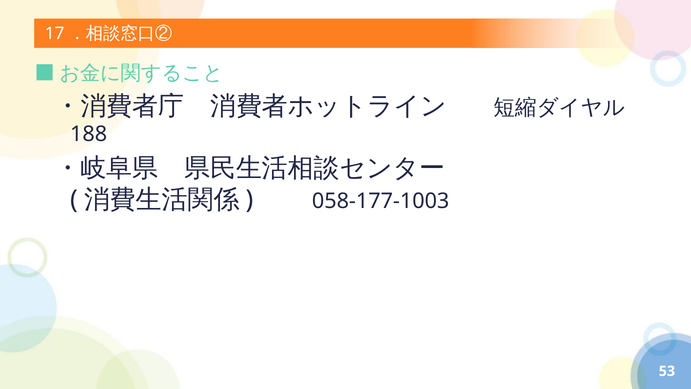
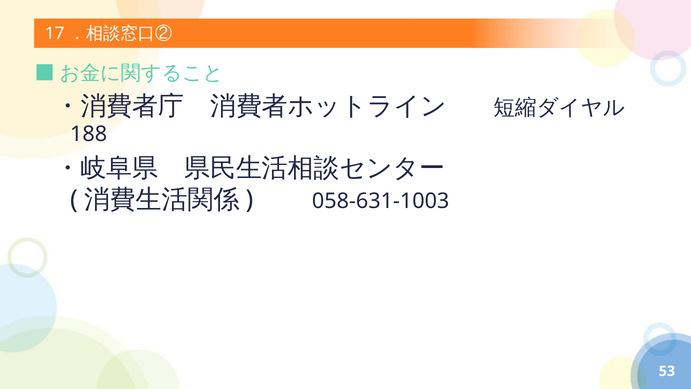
058-177-1003: 058-177-1003 -> 058-631-1003
